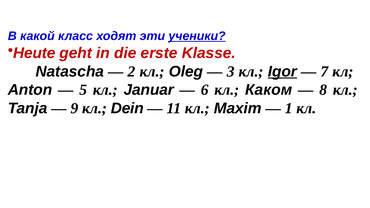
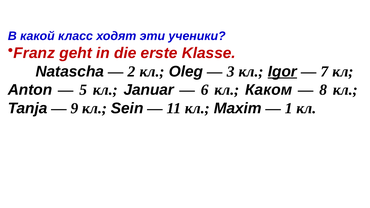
ученики underline: present -> none
Heute: Heute -> Franz
Dein: Dein -> Sein
